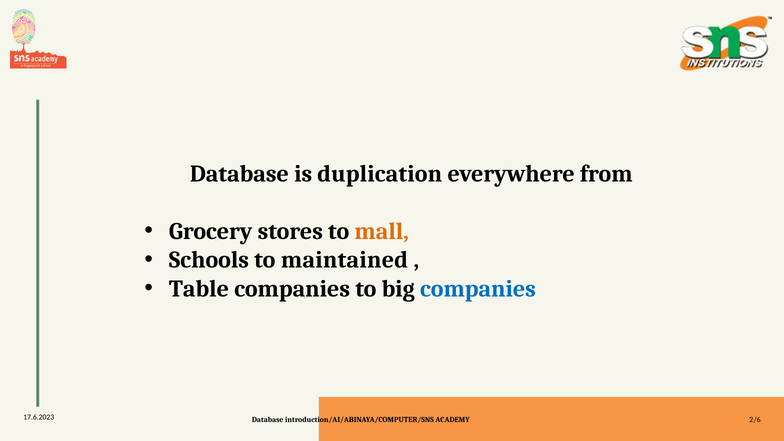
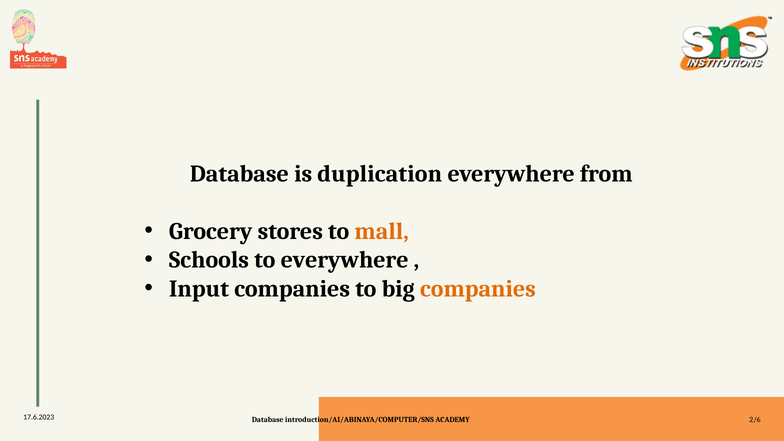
to maintained: maintained -> everywhere
Table: Table -> Input
companies at (478, 289) colour: blue -> orange
